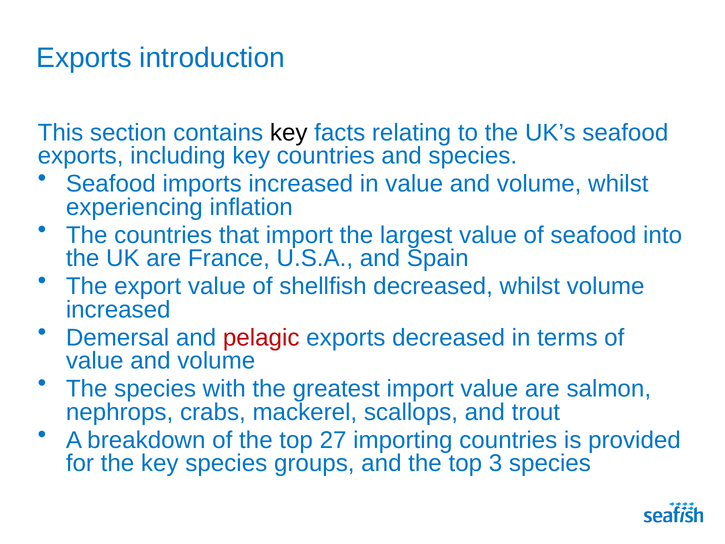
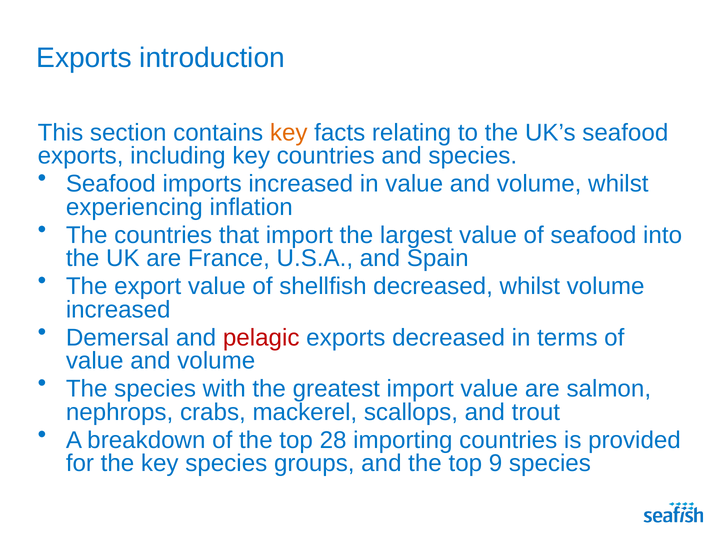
key at (289, 133) colour: black -> orange
27: 27 -> 28
3: 3 -> 9
